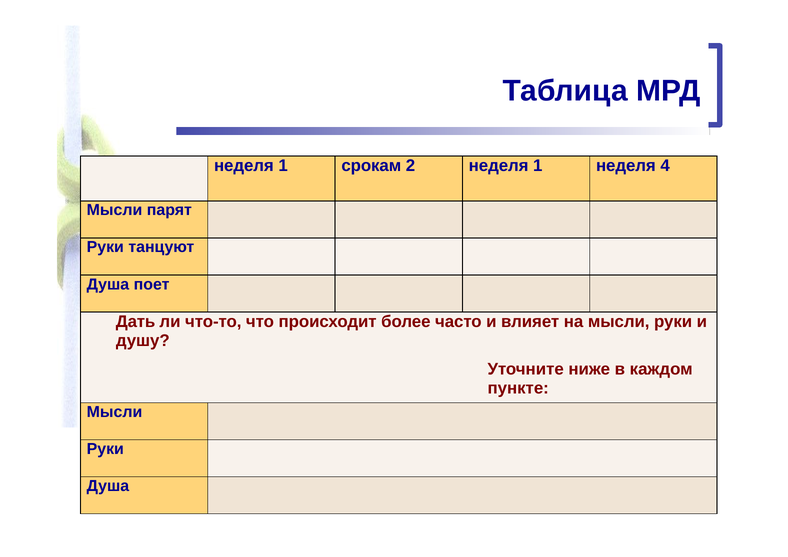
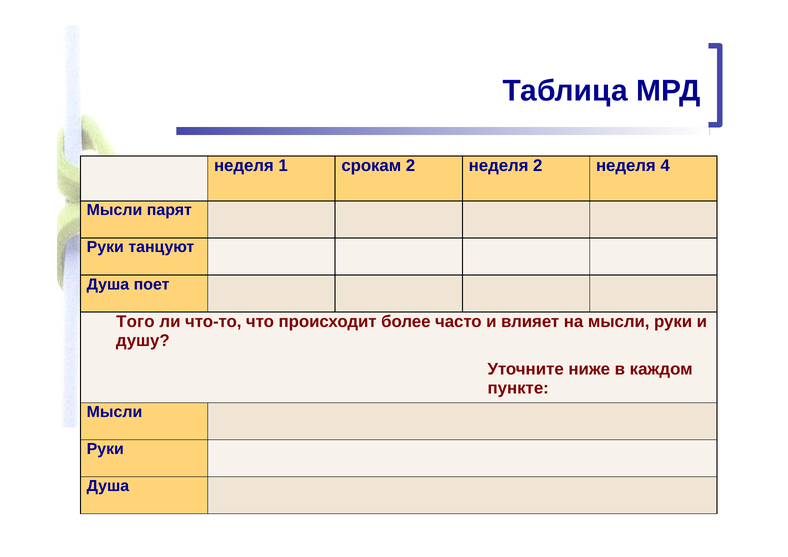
2 неделя 1: 1 -> 2
Дать: Дать -> Того
